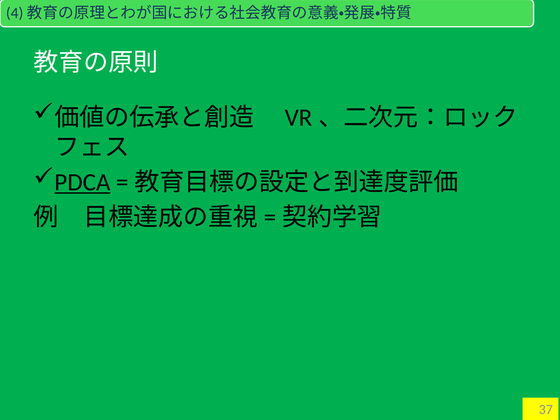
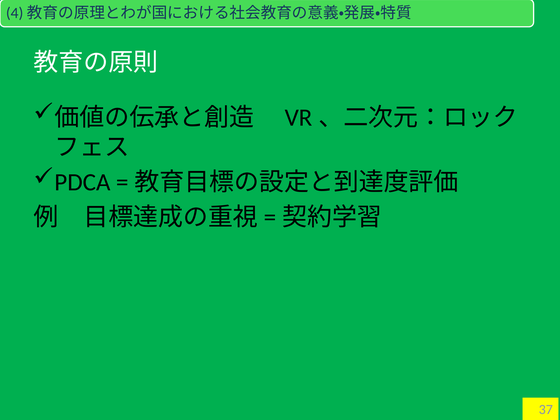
PDCA underline: present -> none
